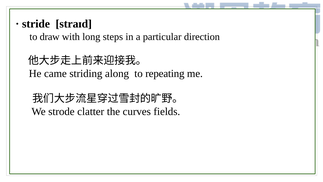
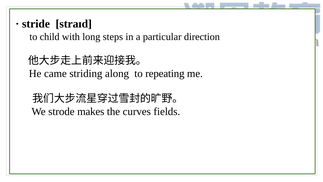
draw: draw -> child
clatter: clatter -> makes
